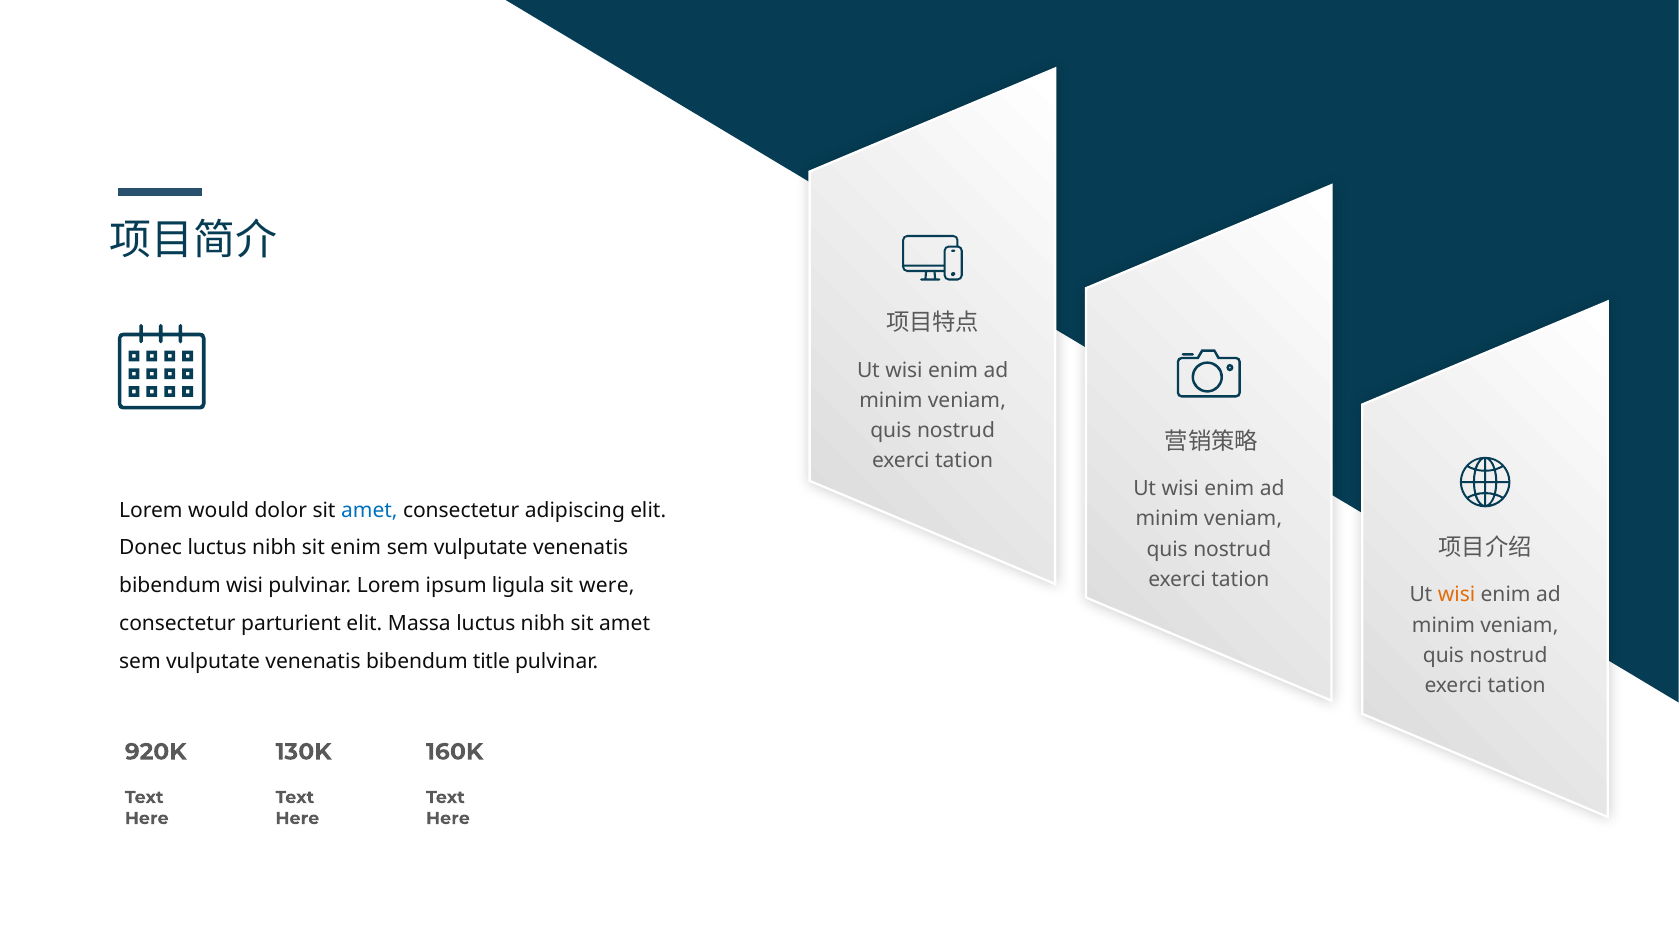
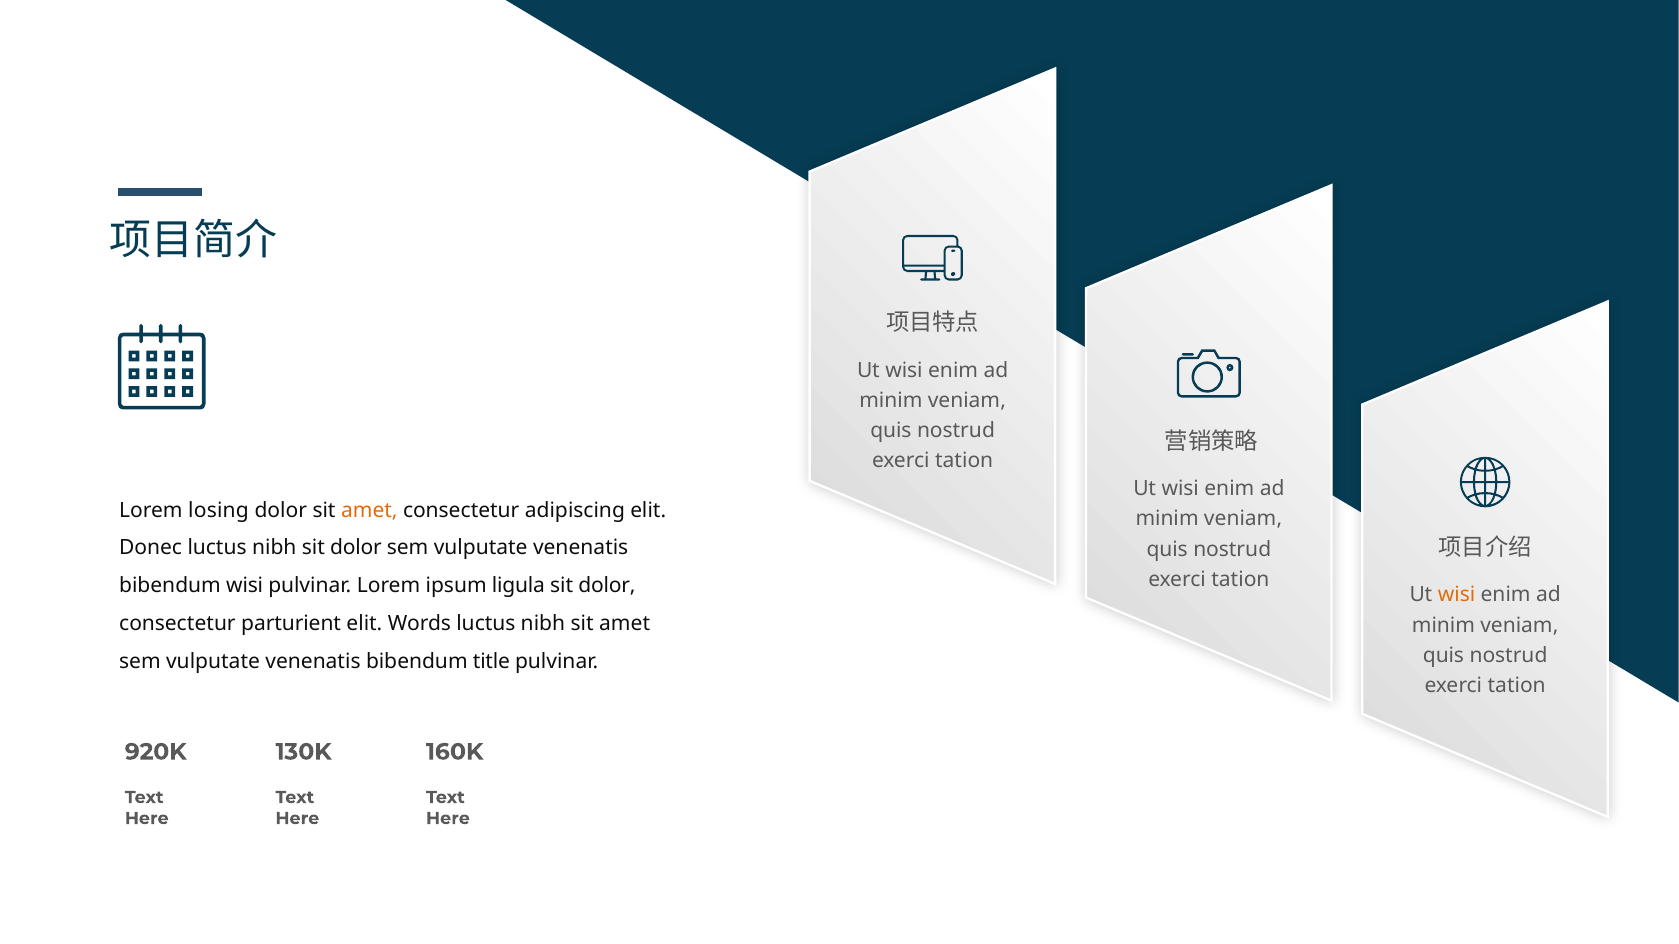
would: would -> losing
amet at (369, 510) colour: blue -> orange
nibh sit enim: enim -> dolor
were at (607, 586): were -> dolor
Massa: Massa -> Words
